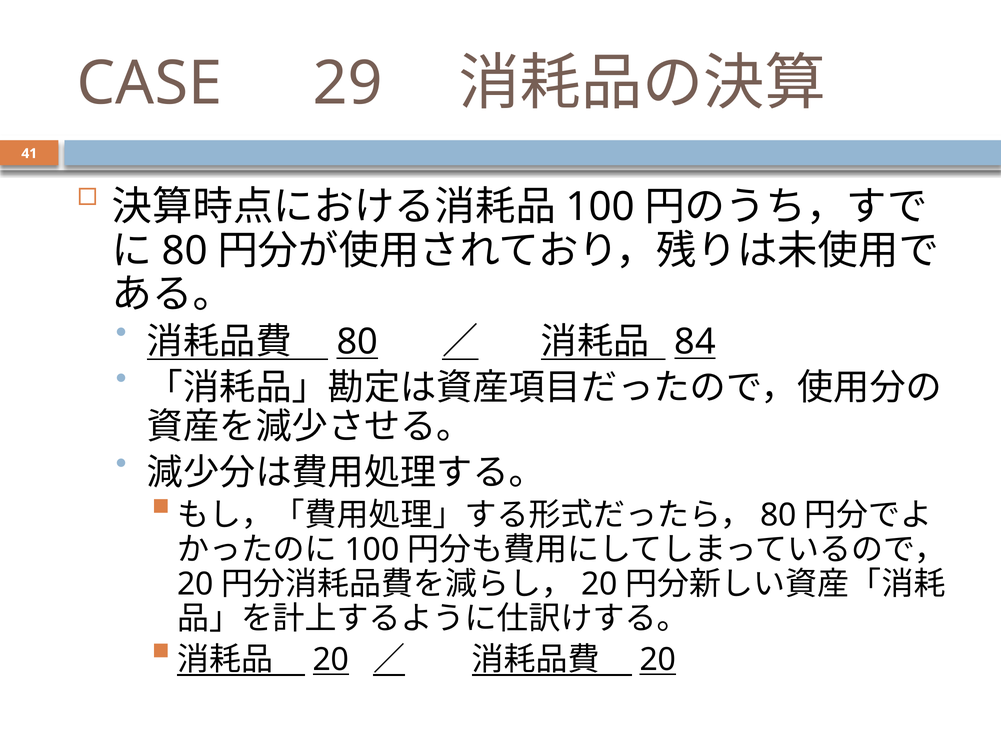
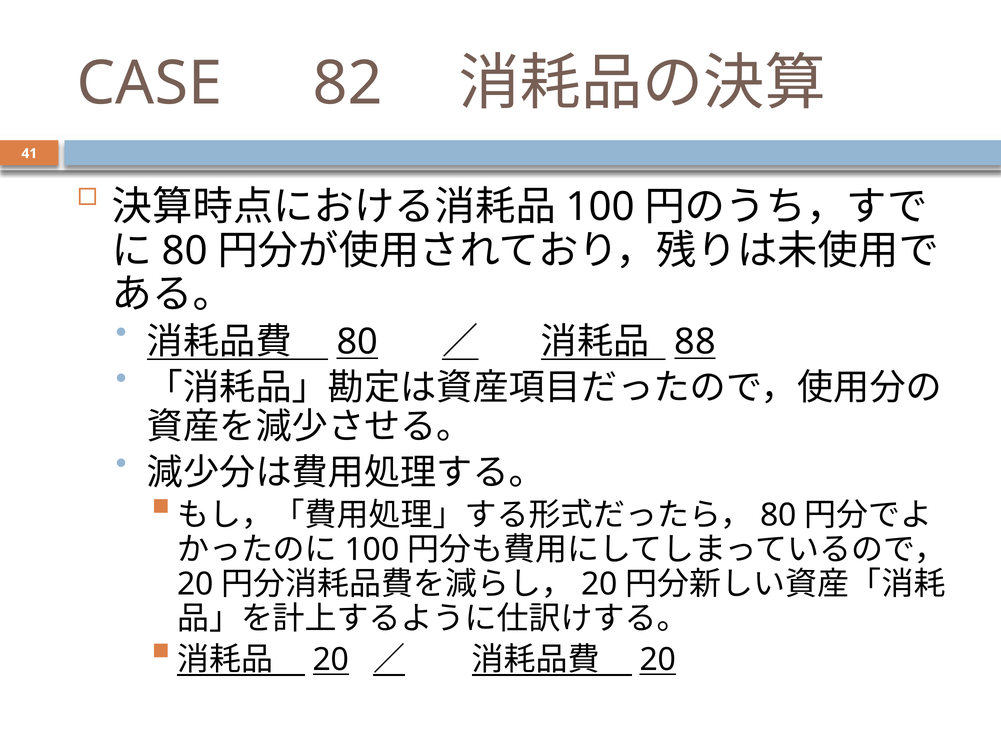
29: 29 -> 82
84: 84 -> 88
